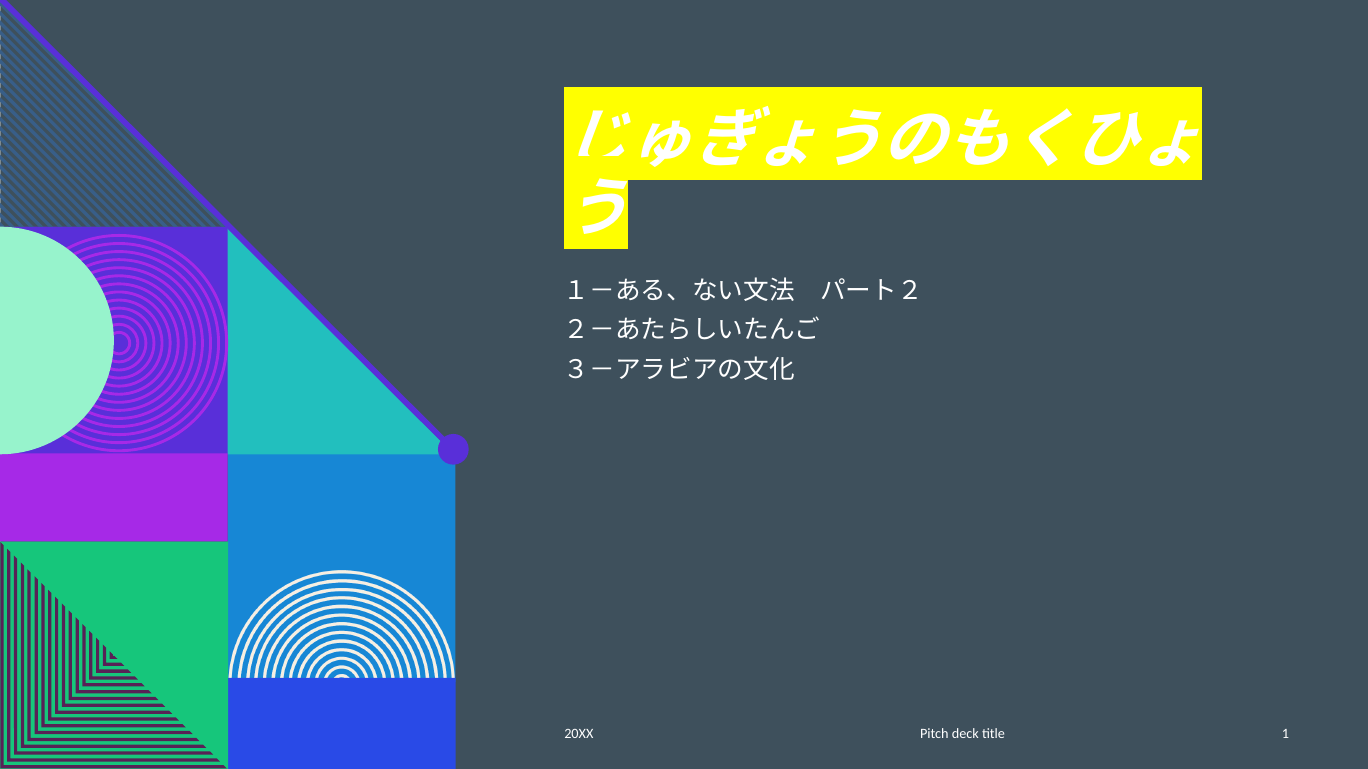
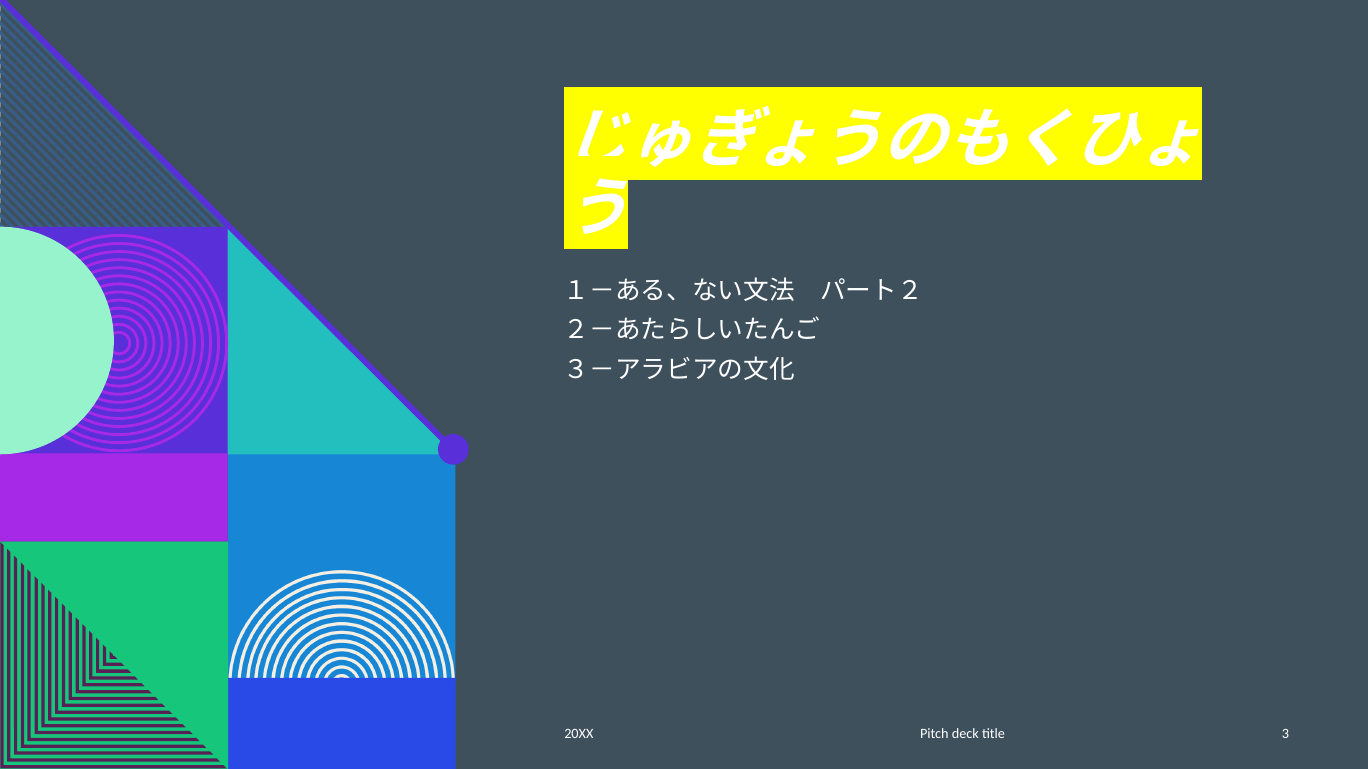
1: 1 -> 3
